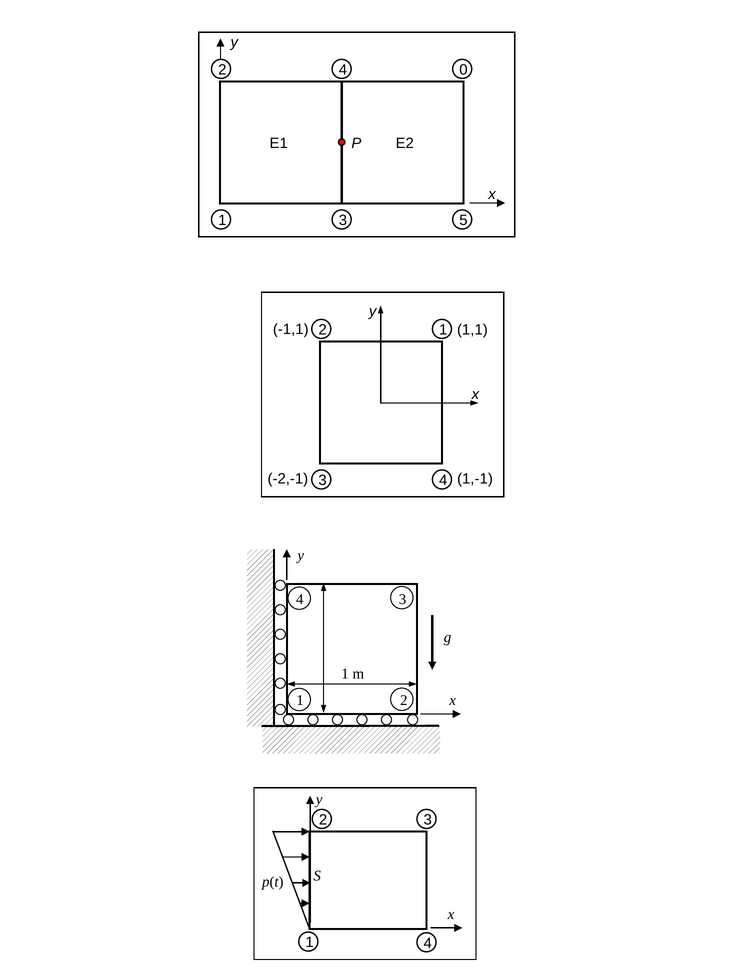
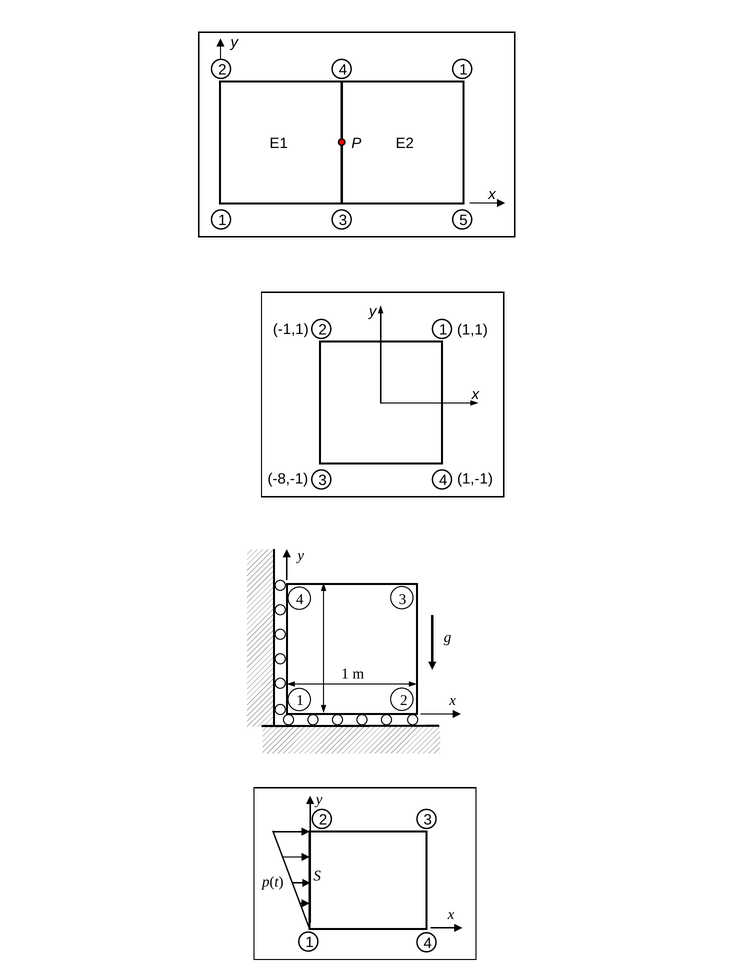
0 at (463, 70): 0 -> 1
-2,-1: -2,-1 -> -8,-1
